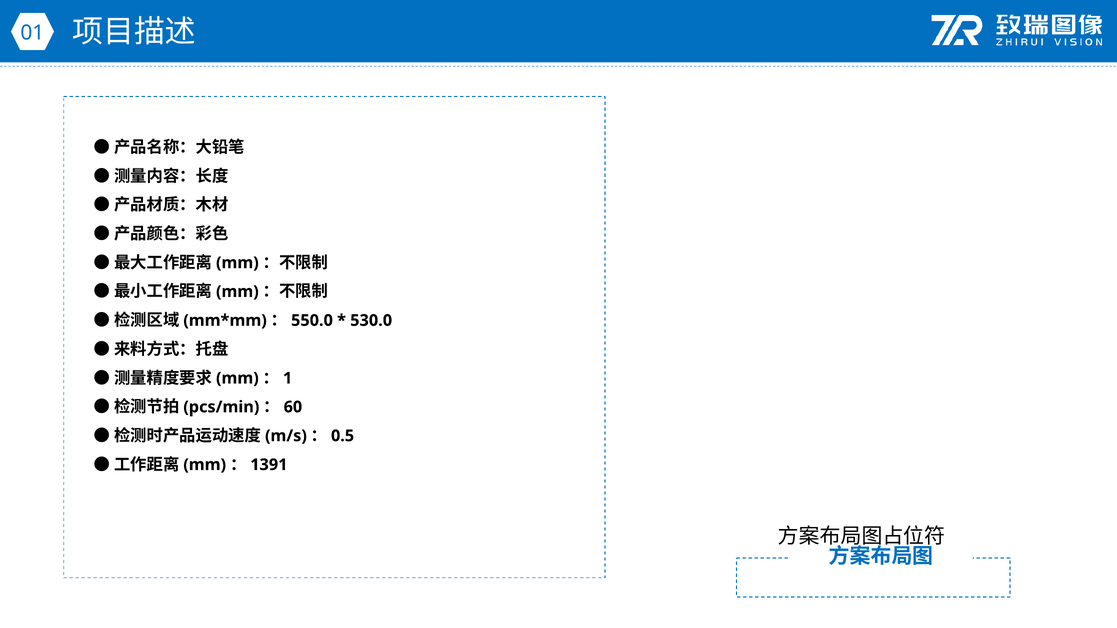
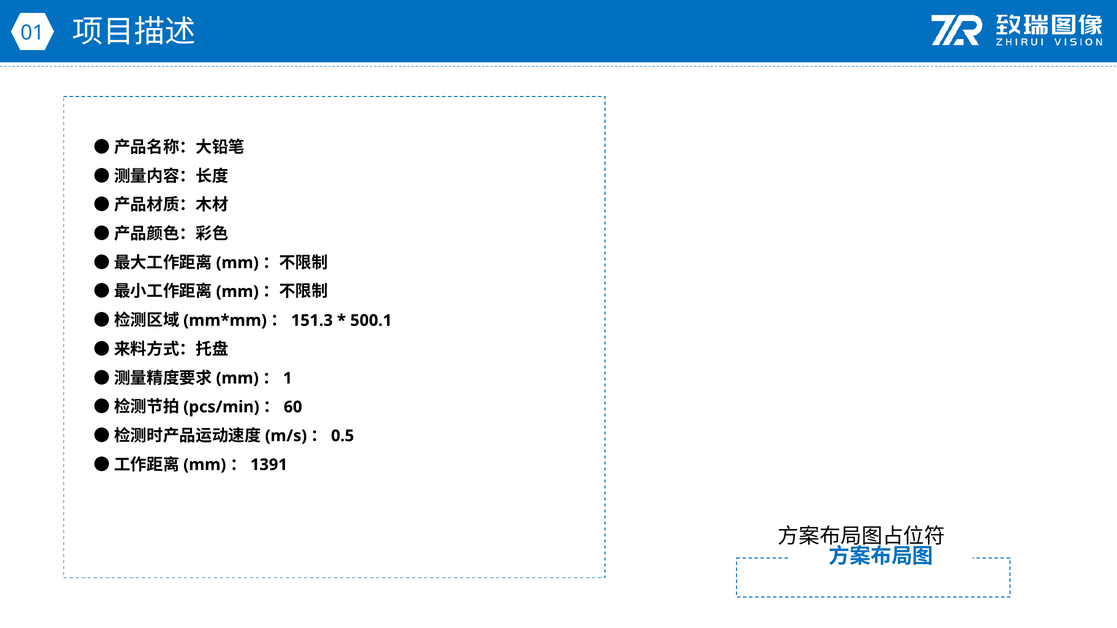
550.0: 550.0 -> 151.3
530.0: 530.0 -> 500.1
